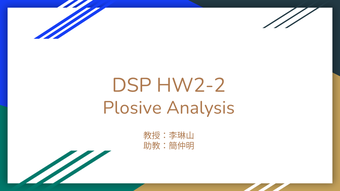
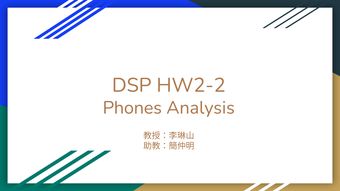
Plosive: Plosive -> Phones
